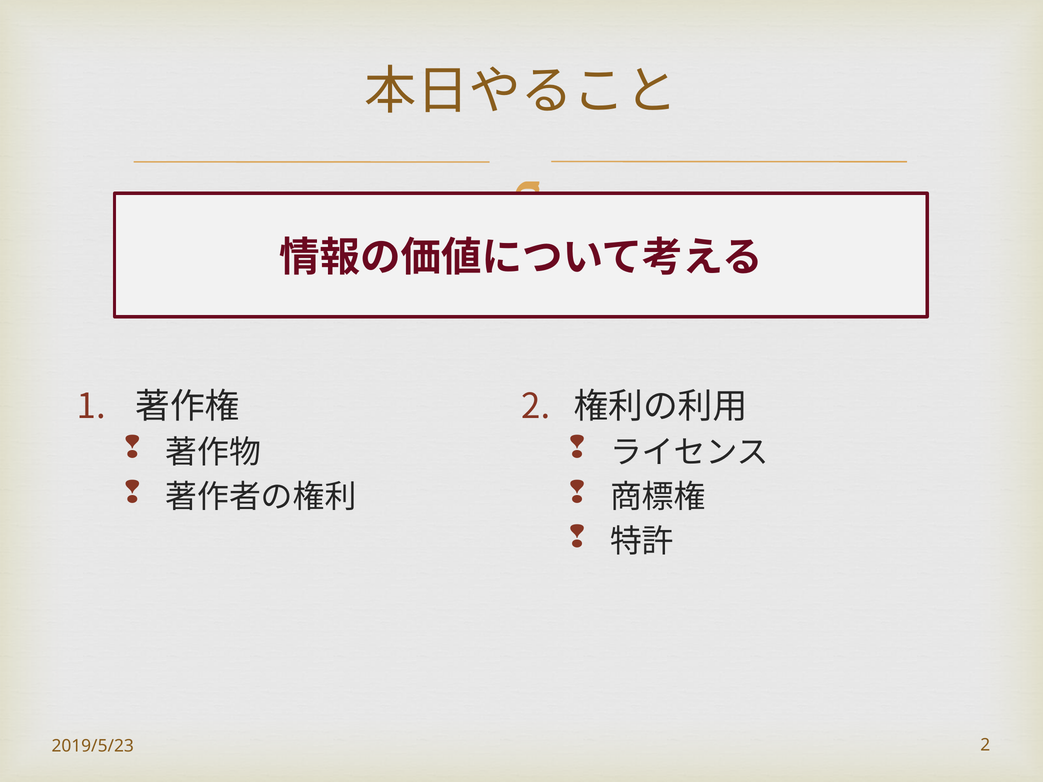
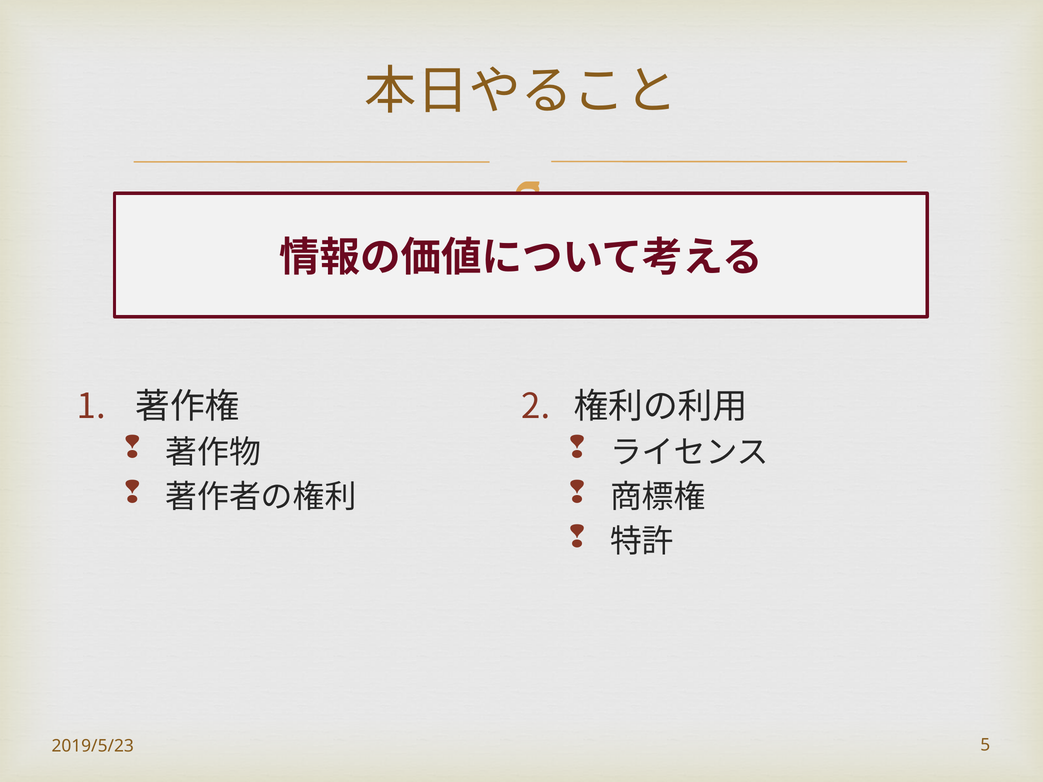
2019/5/23 2: 2 -> 5
